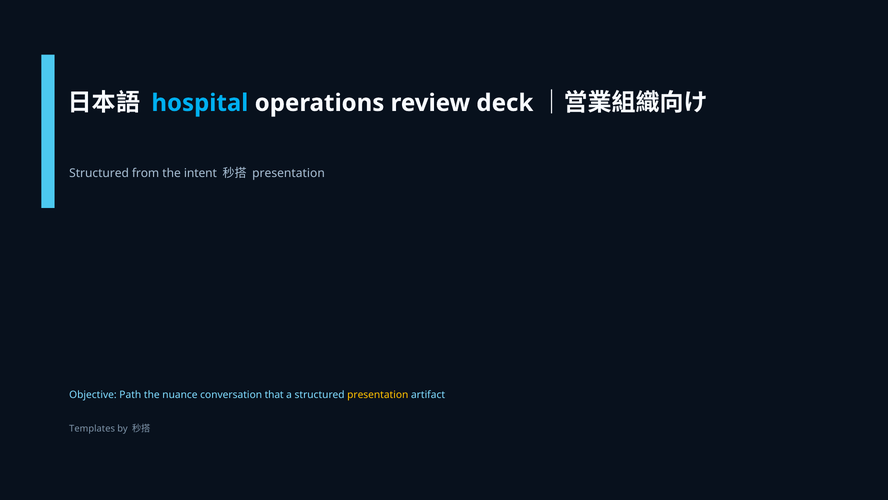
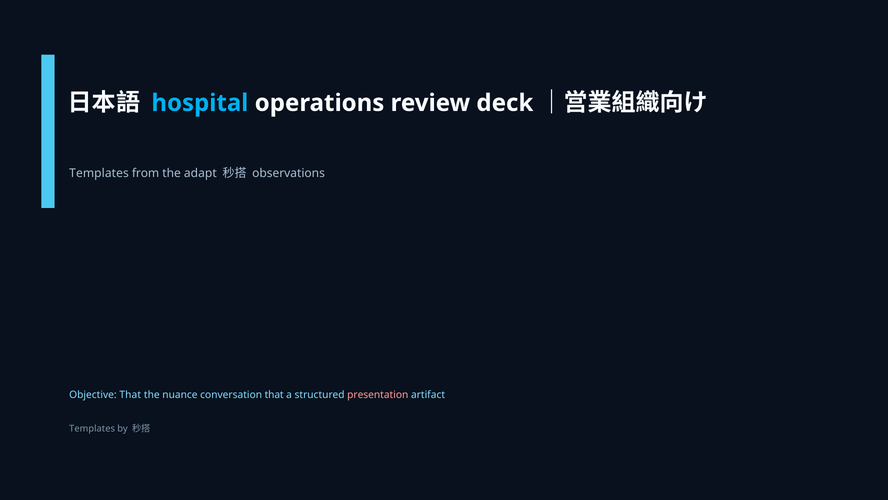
Structured at (99, 173): Structured -> Templates
intent: intent -> adapt
presentation at (289, 173): presentation -> observations
Objective Path: Path -> That
presentation at (378, 394) colour: yellow -> pink
